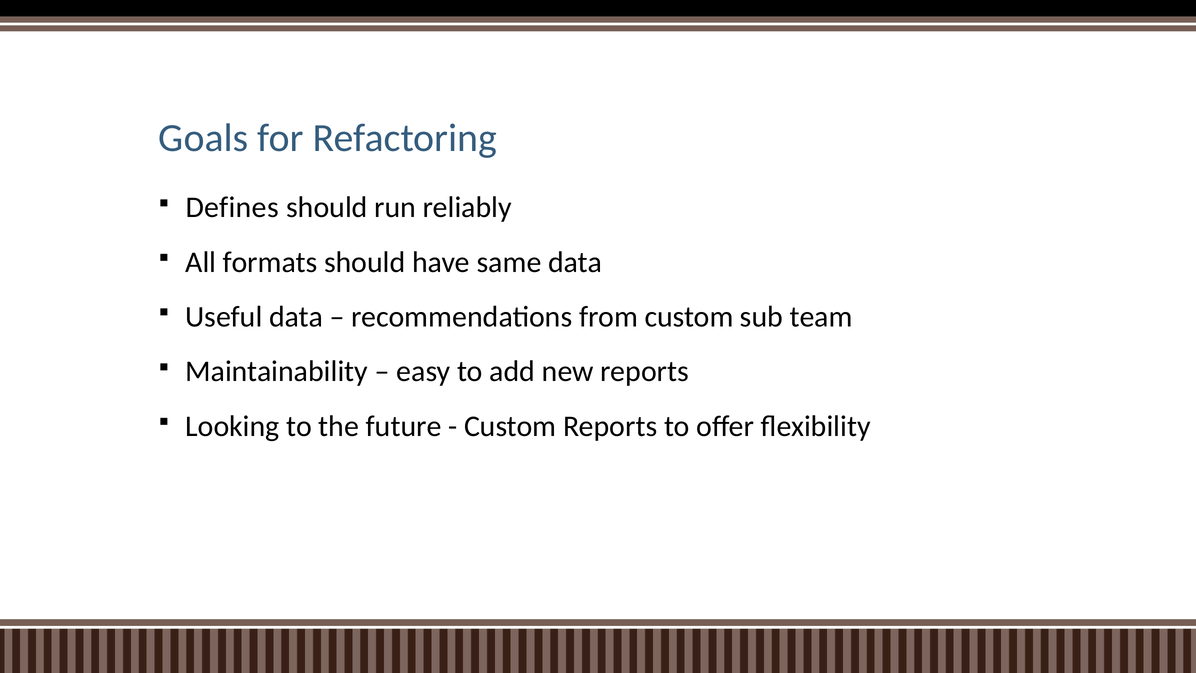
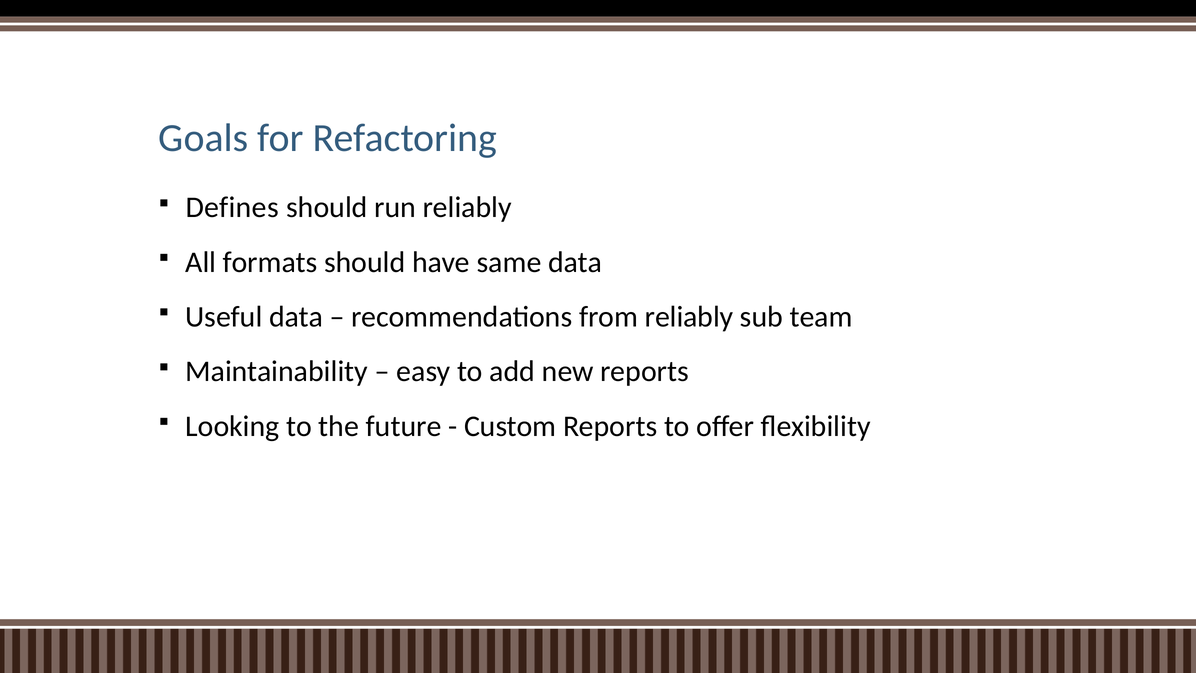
from custom: custom -> reliably
